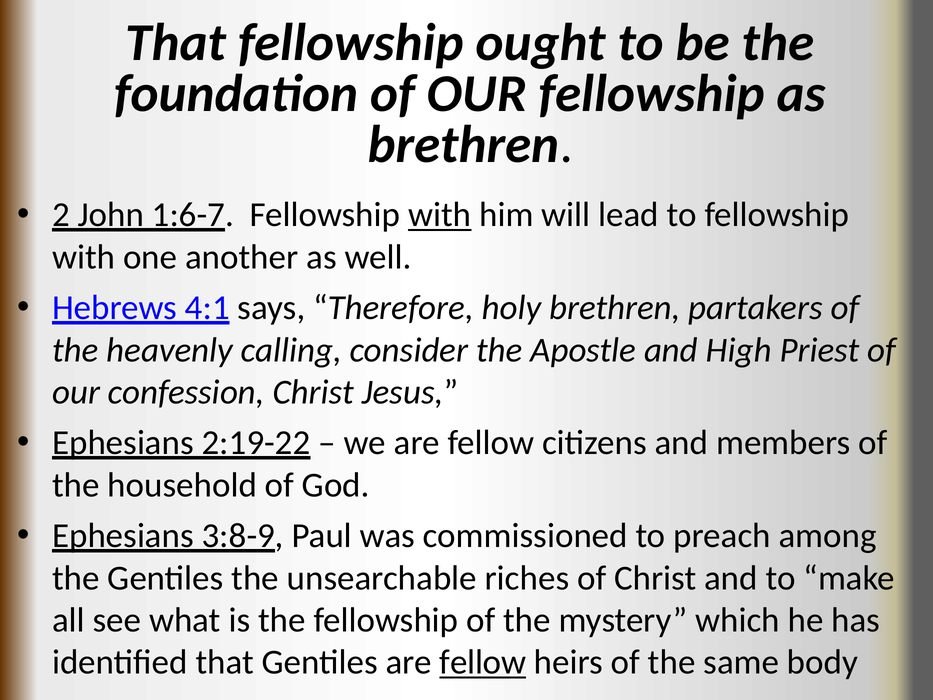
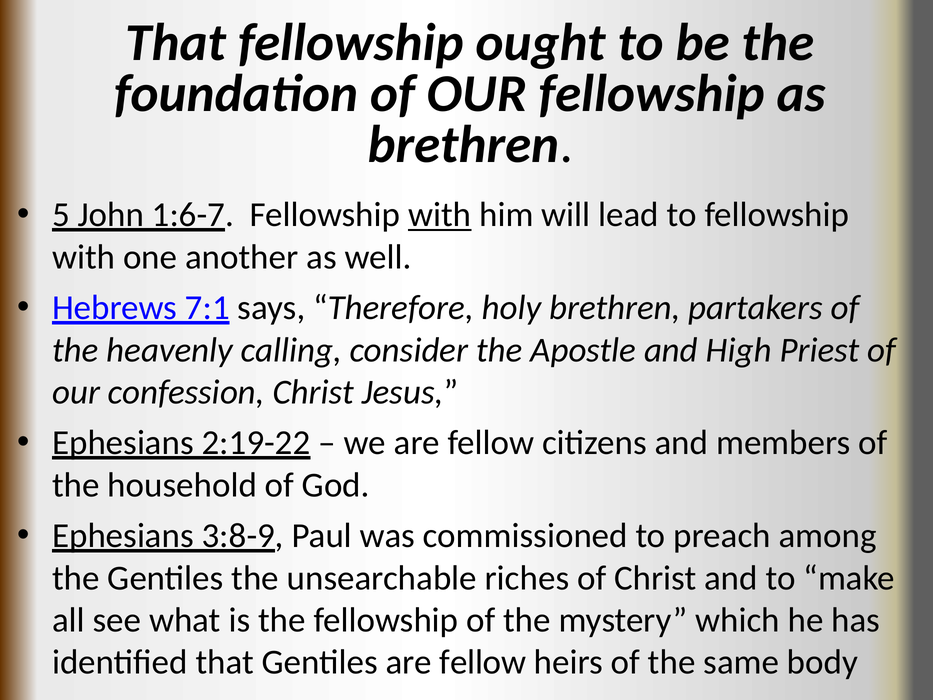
2: 2 -> 5
4:1: 4:1 -> 7:1
fellow at (483, 662) underline: present -> none
